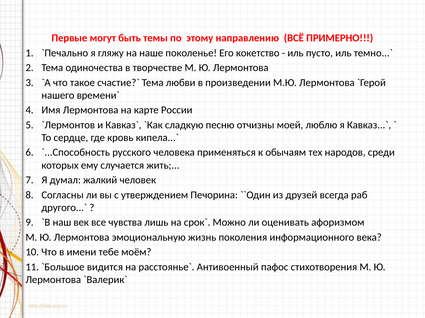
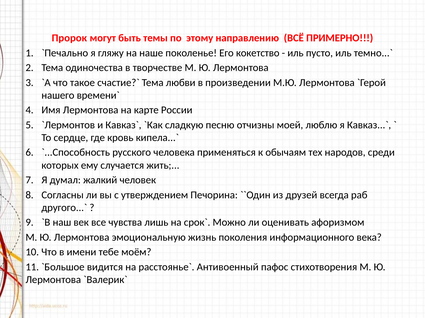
Первые: Первые -> Пророк
